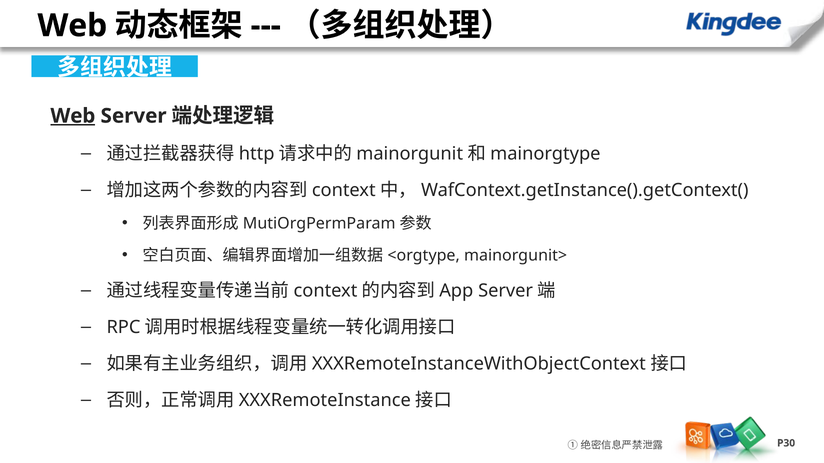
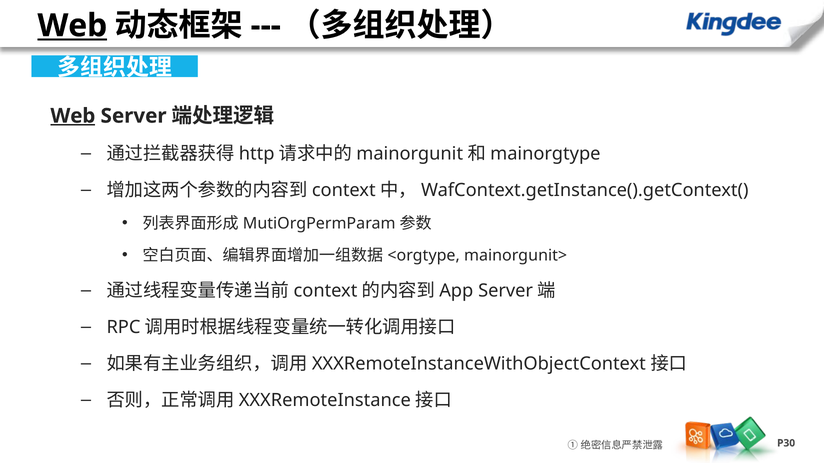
Web at (72, 26) underline: none -> present
